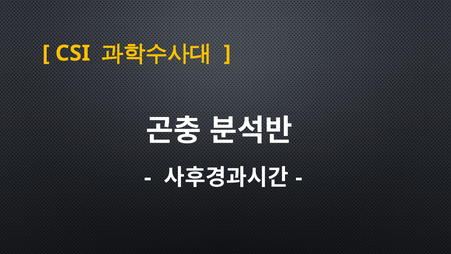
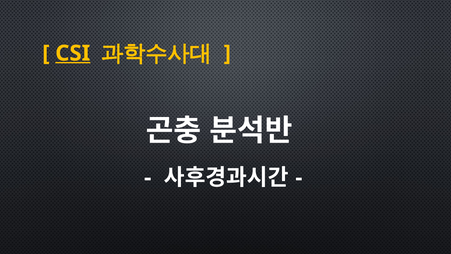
CSI underline: none -> present
